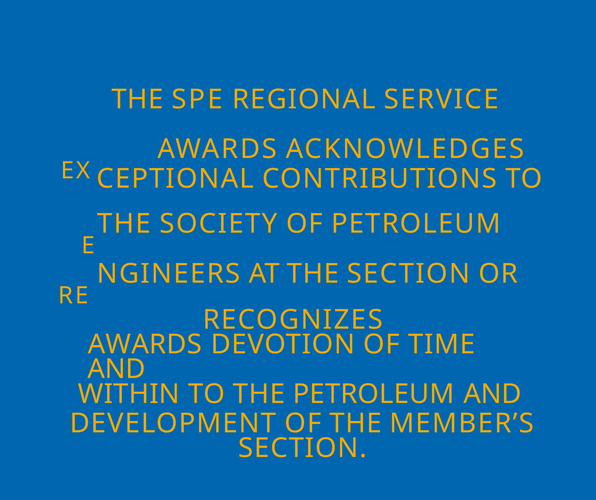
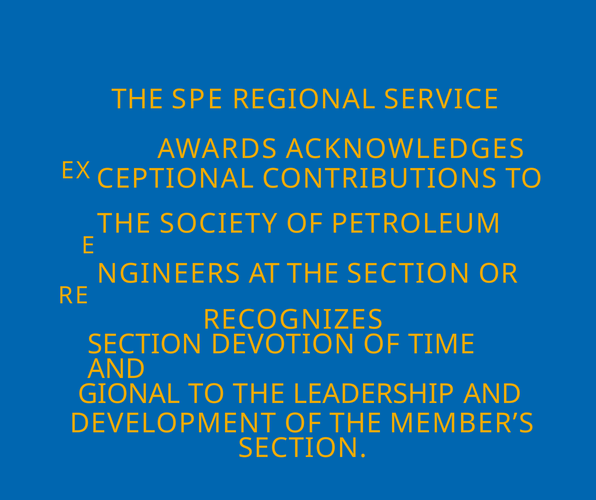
AWARDS at (145, 344): AWARDS -> SECTION
WITHIN at (129, 394): WITHIN -> GIONAL
THE PETROLEUM: PETROLEUM -> LEADERSHIP
